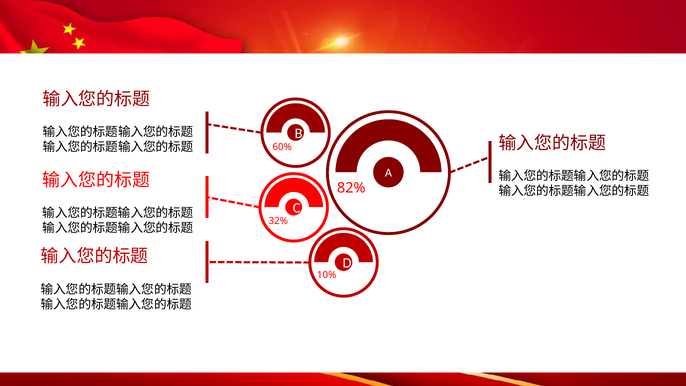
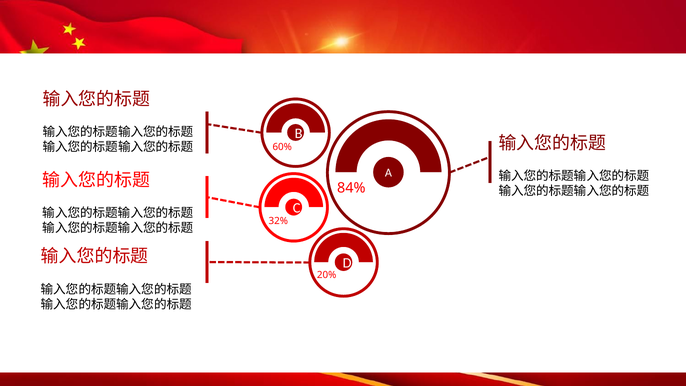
82%: 82% -> 84%
10%: 10% -> 20%
